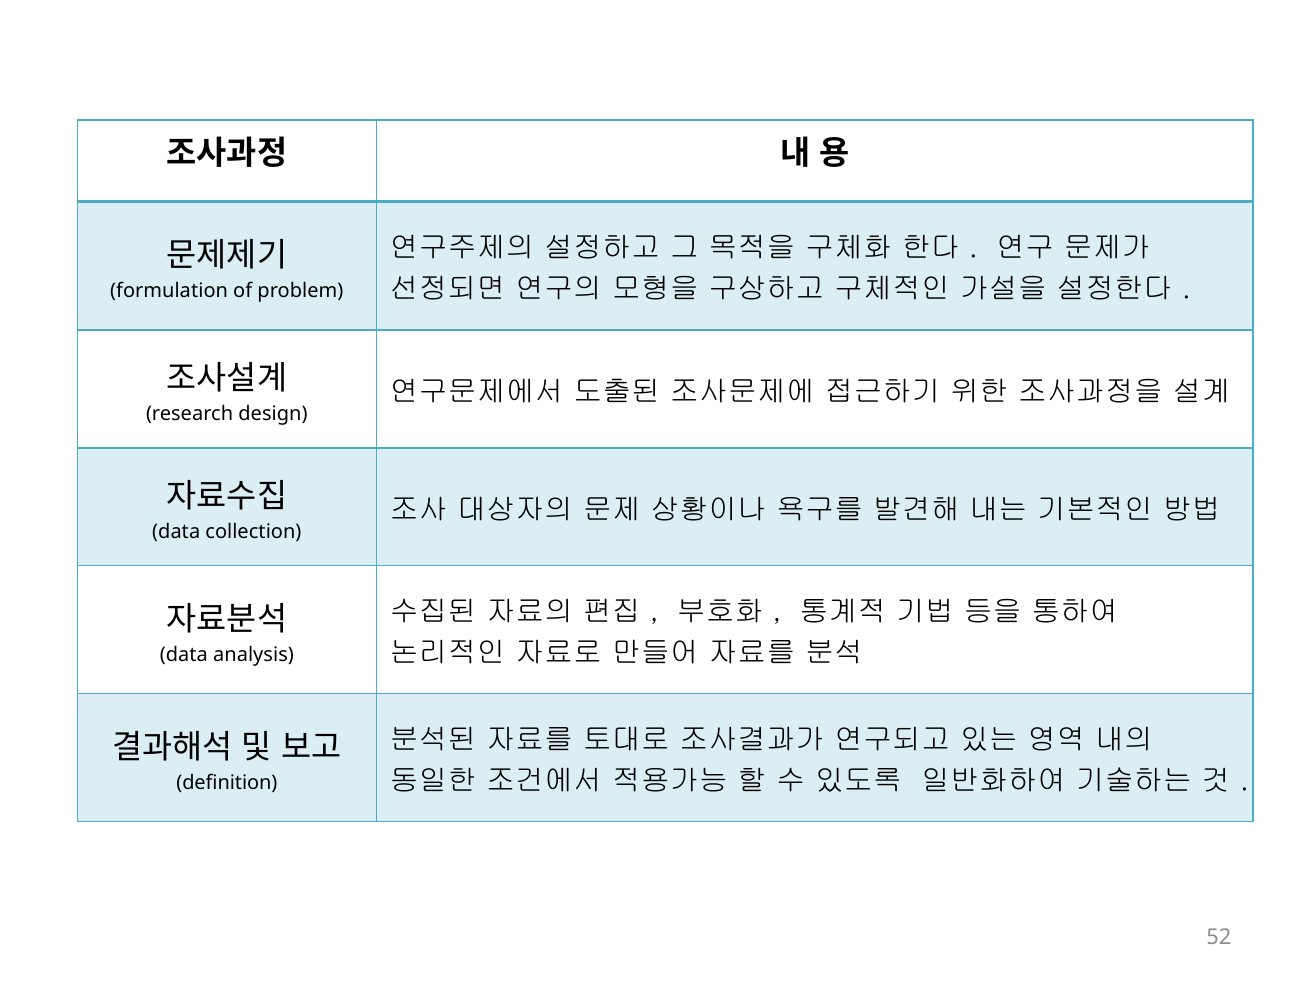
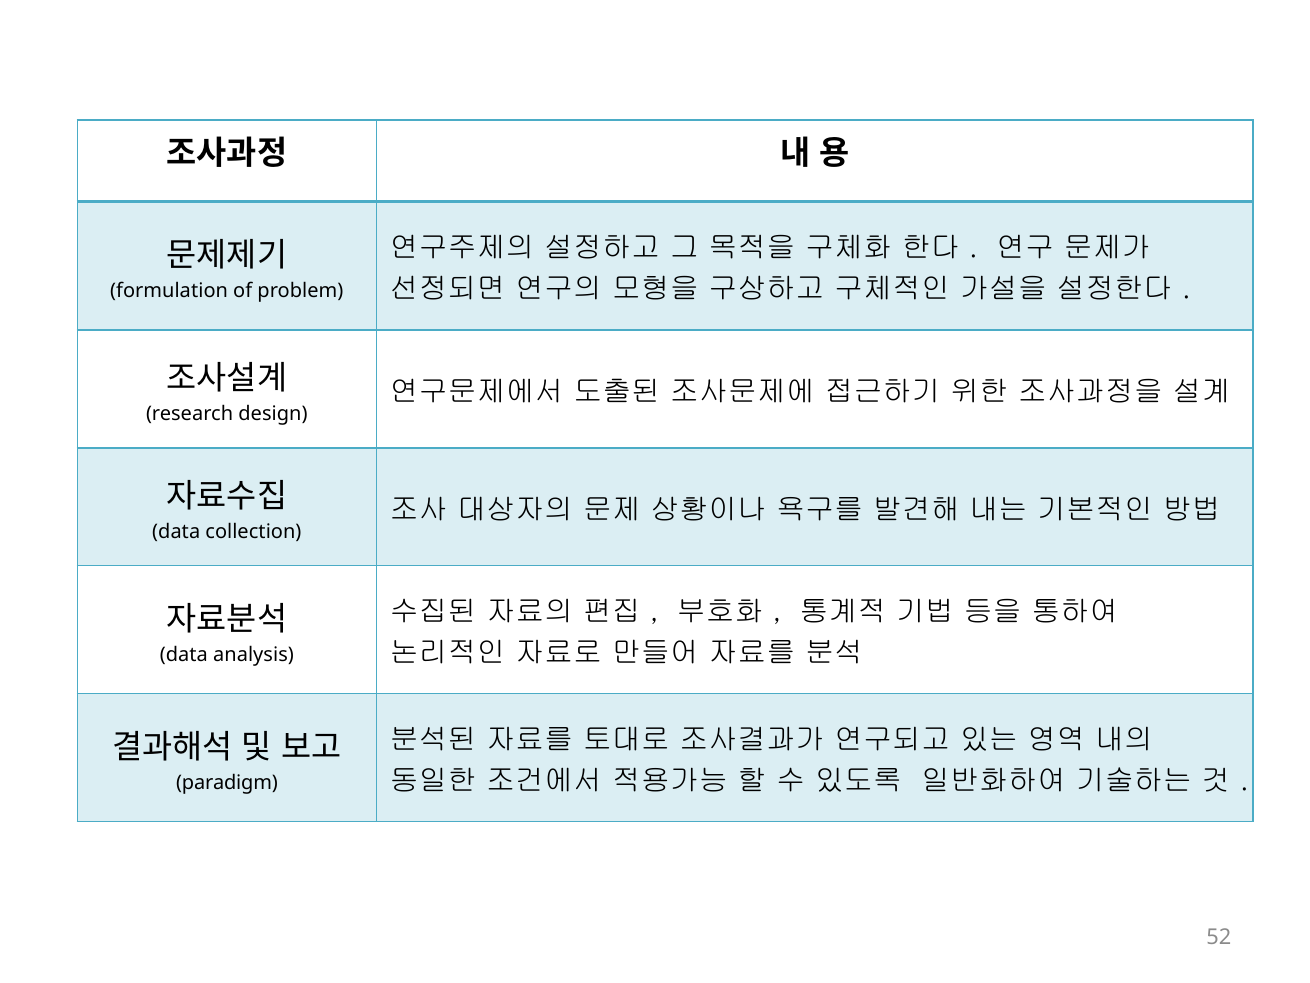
definition: definition -> paradigm
